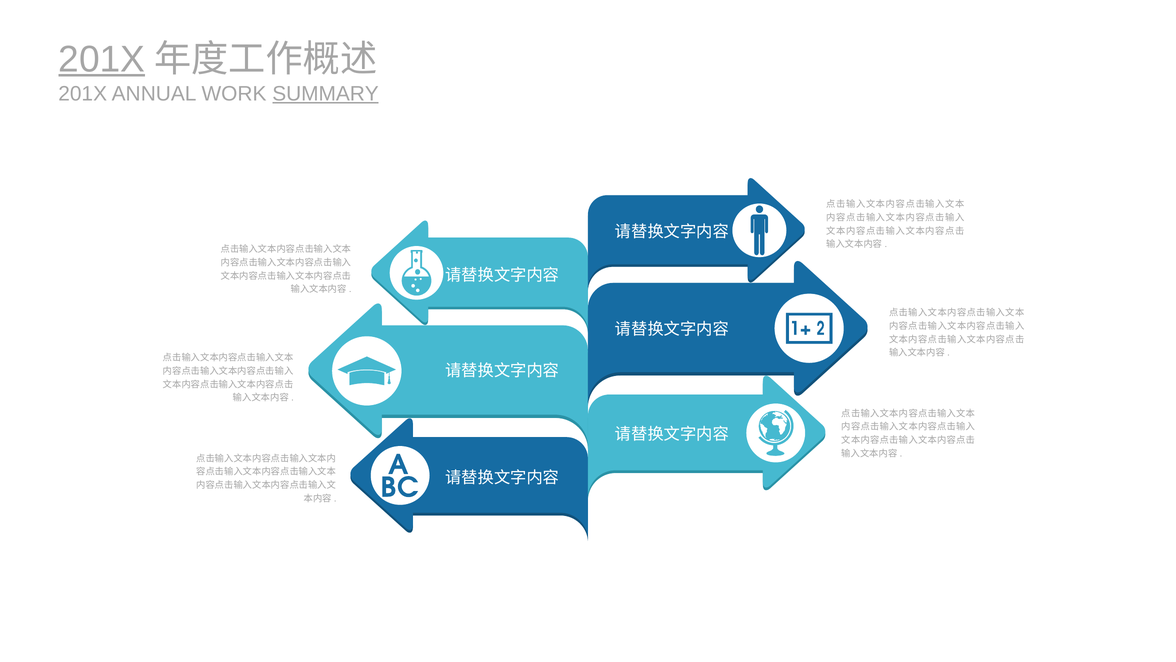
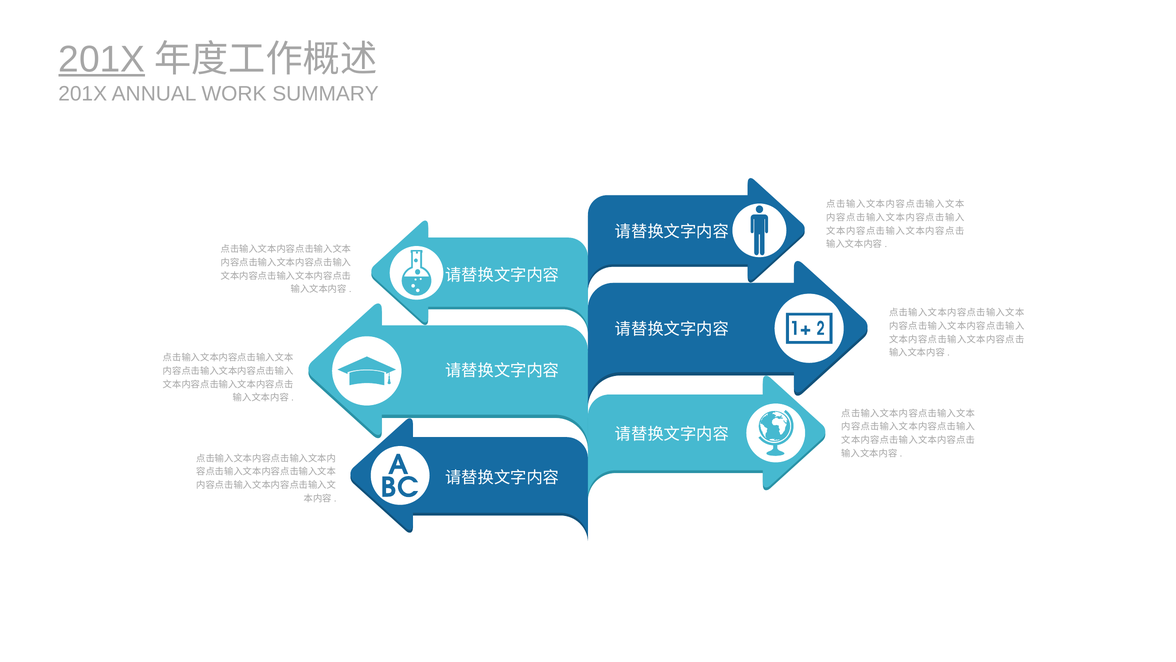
SUMMARY underline: present -> none
